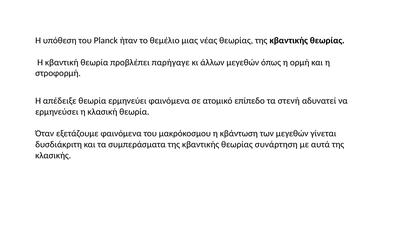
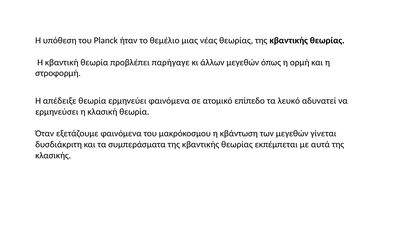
στενή: στενή -> λευκό
συνάρτηση: συνάρτηση -> εκπέμπεται
